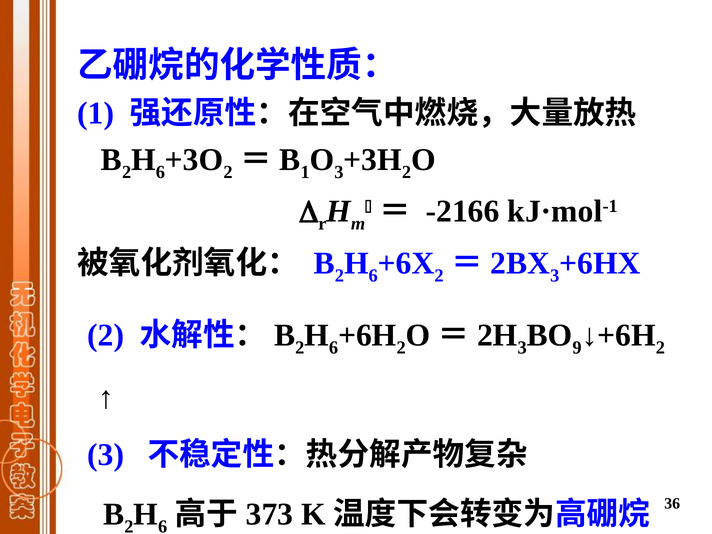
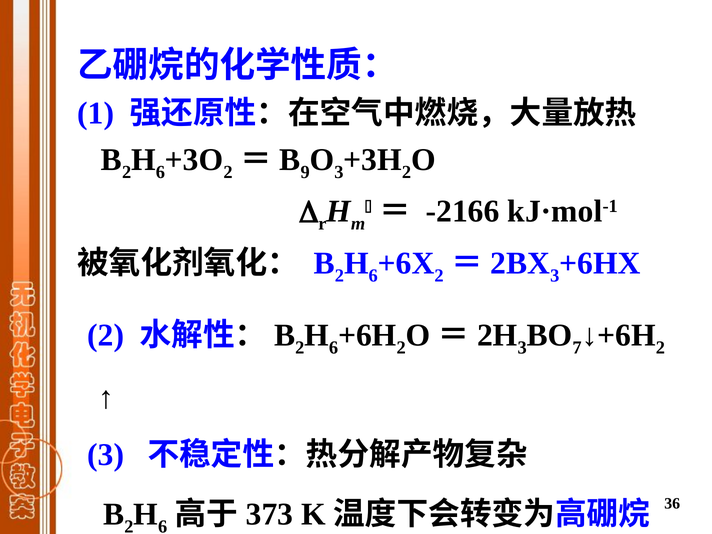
1 at (305, 172): 1 -> 9
9: 9 -> 7
